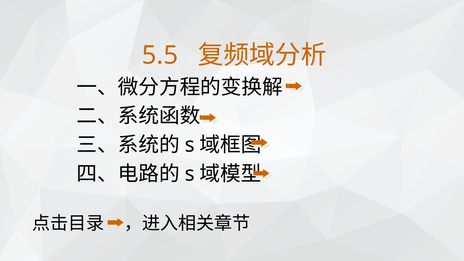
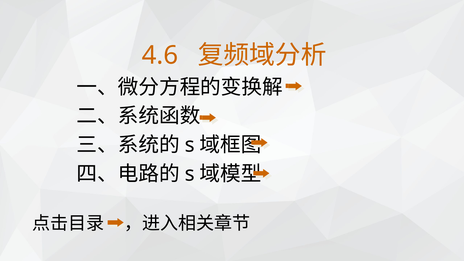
5.5: 5.5 -> 4.6
